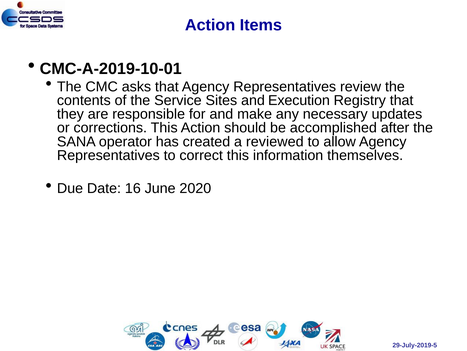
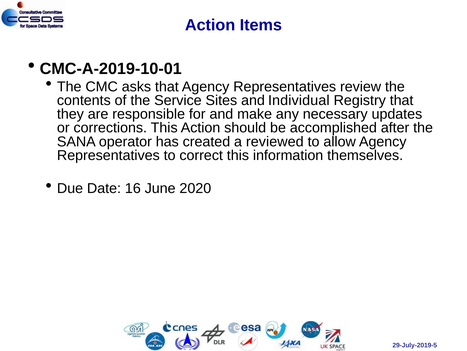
Execution: Execution -> Individual
